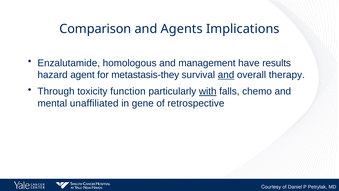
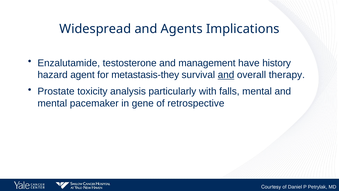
Comparison: Comparison -> Widespread
homologous: homologous -> testosterone
results: results -> history
Through: Through -> Prostate
function: function -> analysis
with underline: present -> none
falls chemo: chemo -> mental
unaffiliated: unaffiliated -> pacemaker
